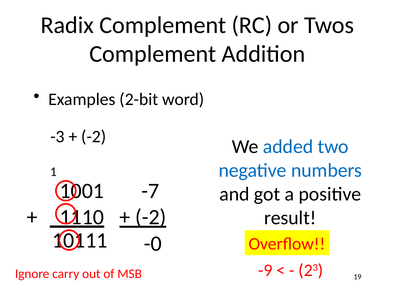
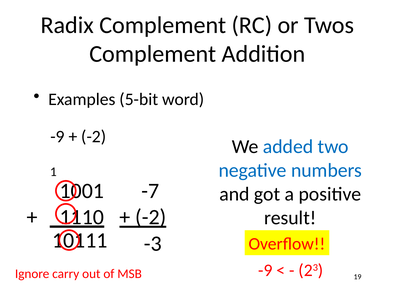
2-bit: 2-bit -> 5-bit
-3 at (57, 137): -3 -> -9
-0: -0 -> -3
